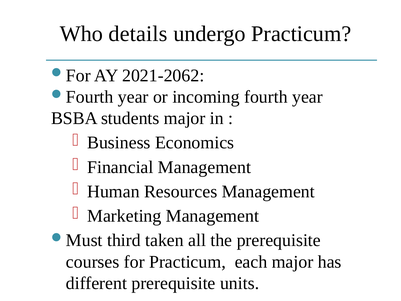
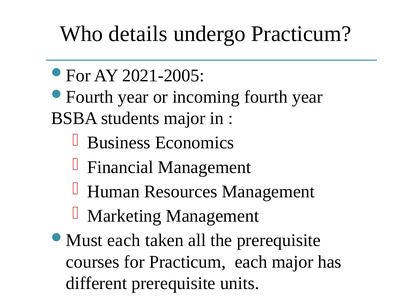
2021-2062: 2021-2062 -> 2021-2005
third at (124, 240): third -> each
